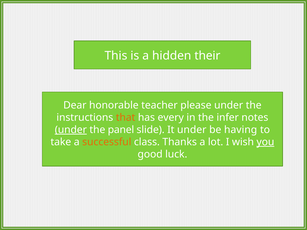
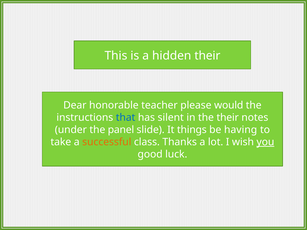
please under: under -> would
that colour: orange -> blue
every: every -> silent
the infer: infer -> their
under at (71, 130) underline: present -> none
It under: under -> things
